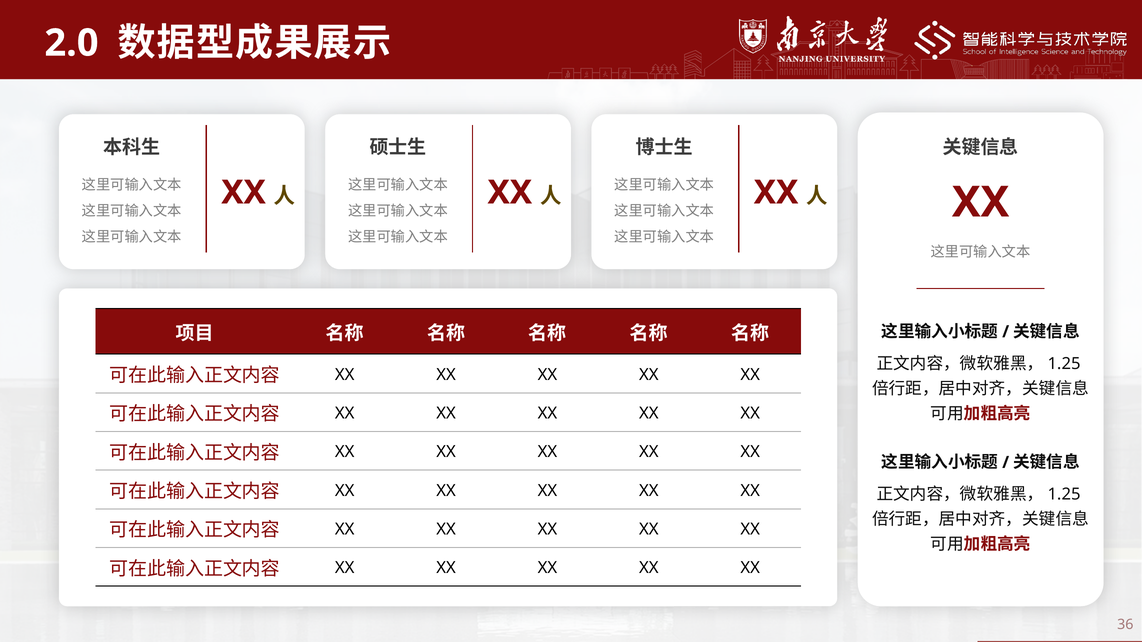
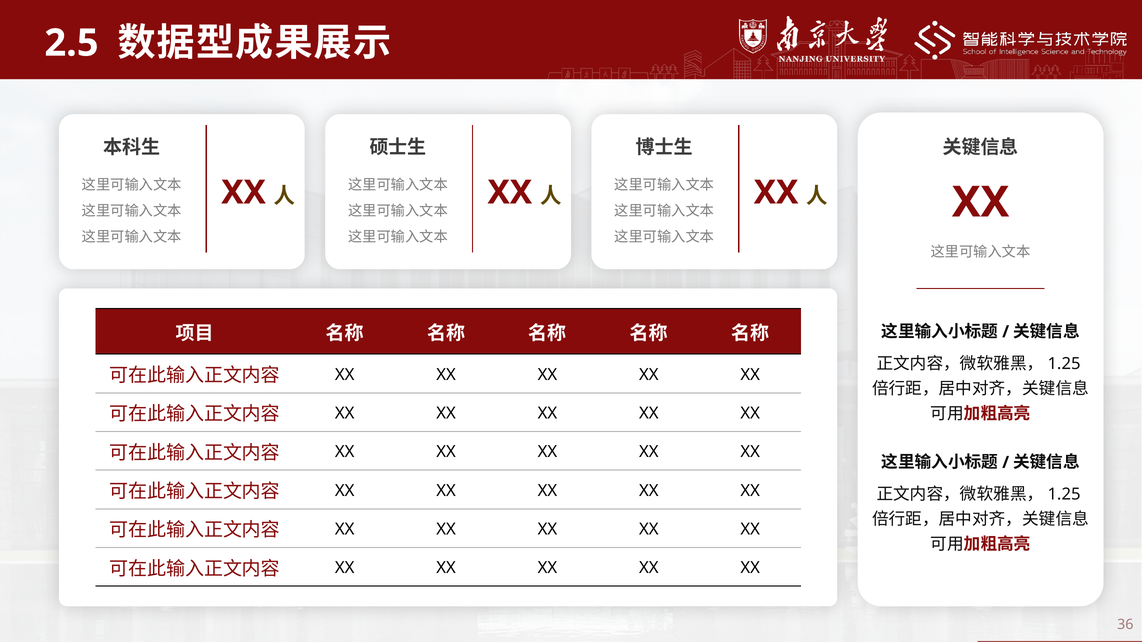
2.0: 2.0 -> 2.5
